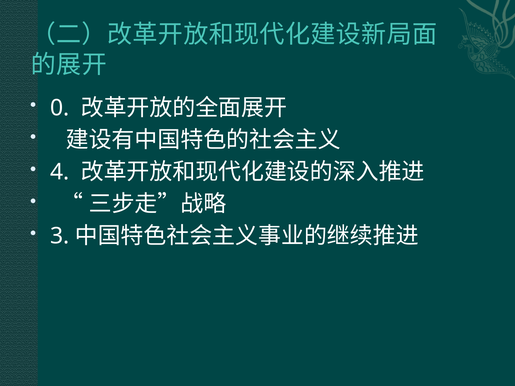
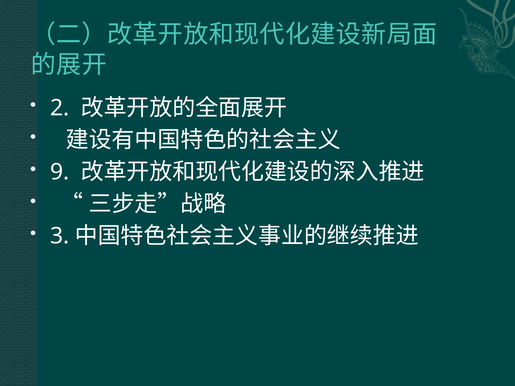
0: 0 -> 2
4: 4 -> 9
